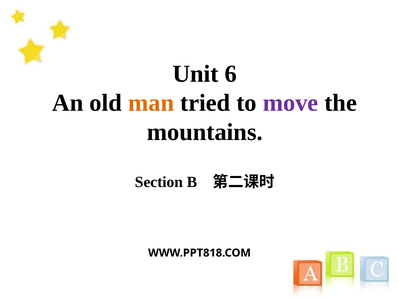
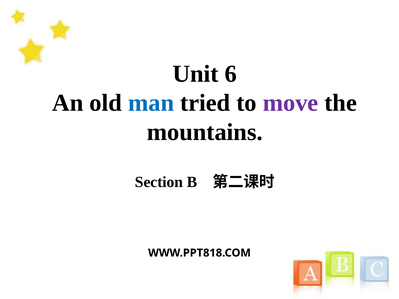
man colour: orange -> blue
